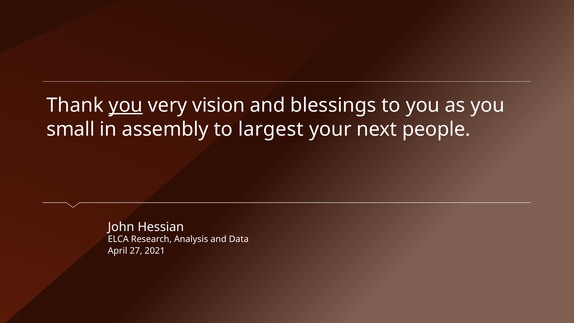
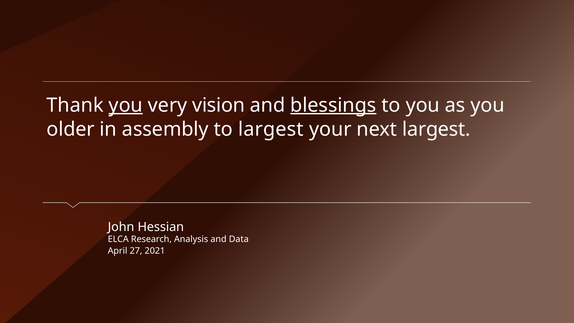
blessings underline: none -> present
small: small -> older
next people: people -> largest
